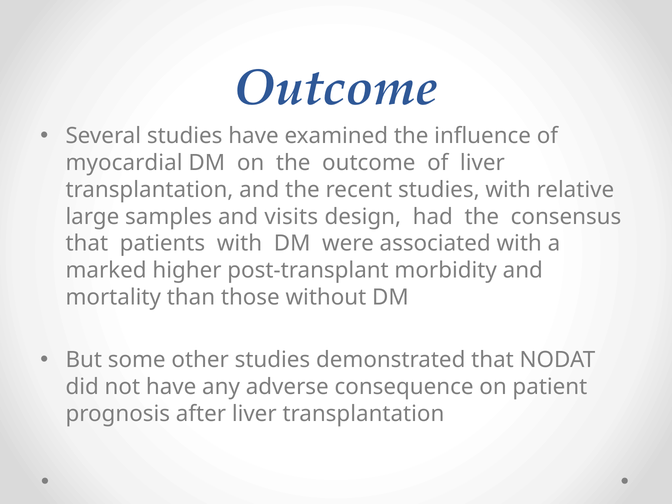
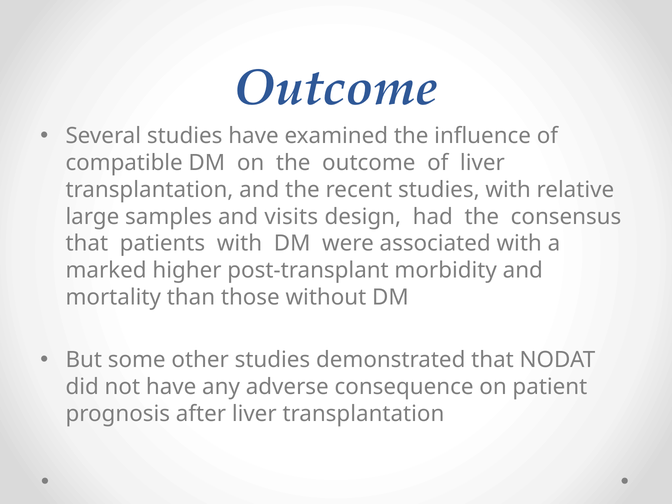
myocardial: myocardial -> compatible
